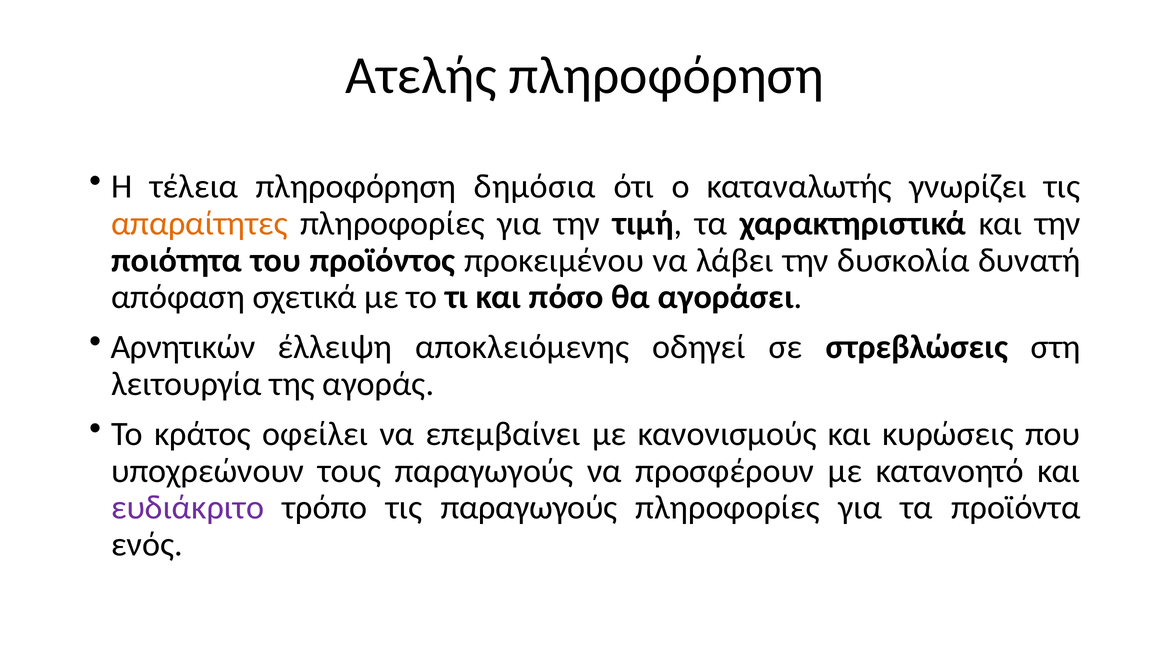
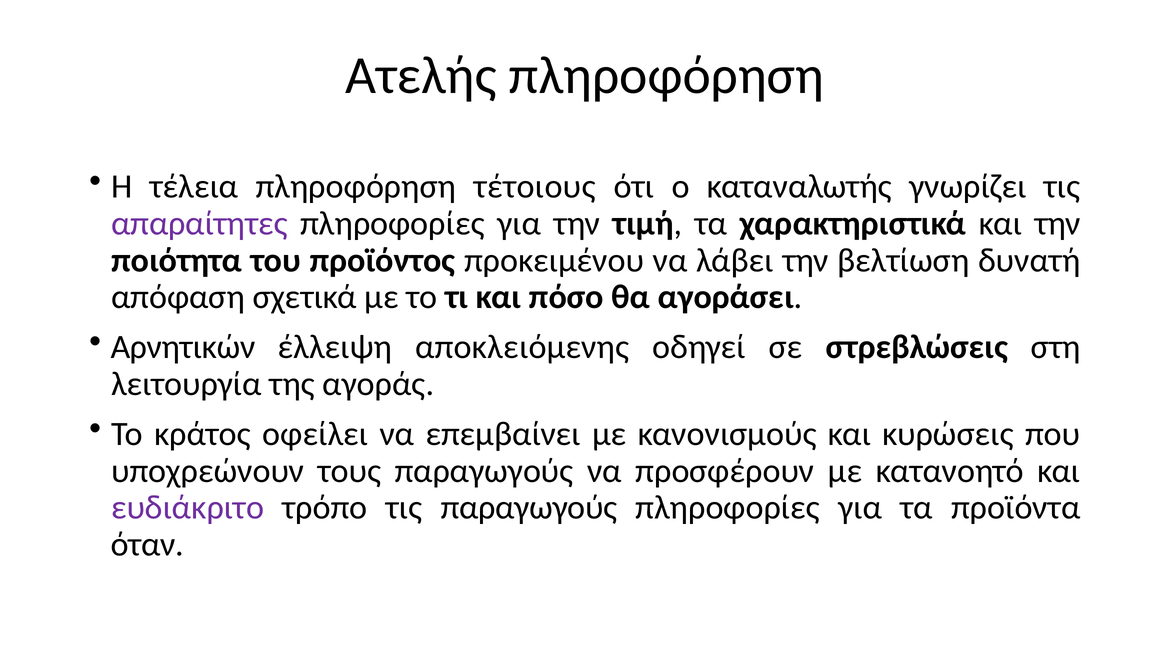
δημόσια: δημόσια -> τέτοιους
απαραίτητες colour: orange -> purple
δυσκολία: δυσκολία -> βελτίωση
ενός: ενός -> όταν
